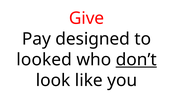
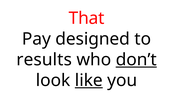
Give: Give -> That
looked: looked -> results
like underline: none -> present
